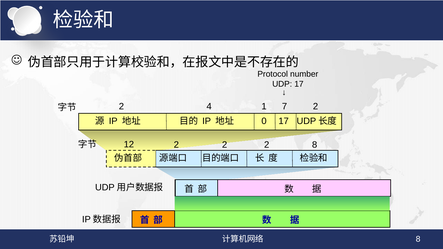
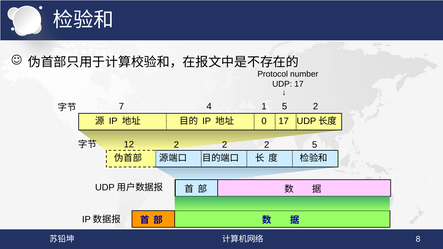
2 at (121, 107): 2 -> 7
1 7: 7 -> 5
2 8: 8 -> 5
